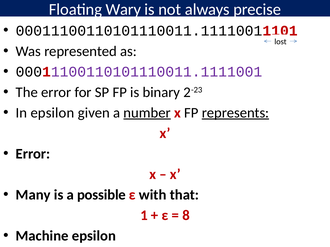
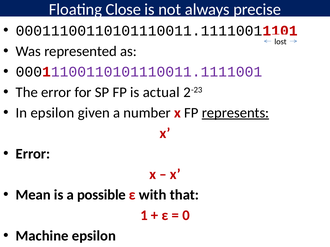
Wary: Wary -> Close
binary: binary -> actual
number underline: present -> none
Many: Many -> Mean
8: 8 -> 0
